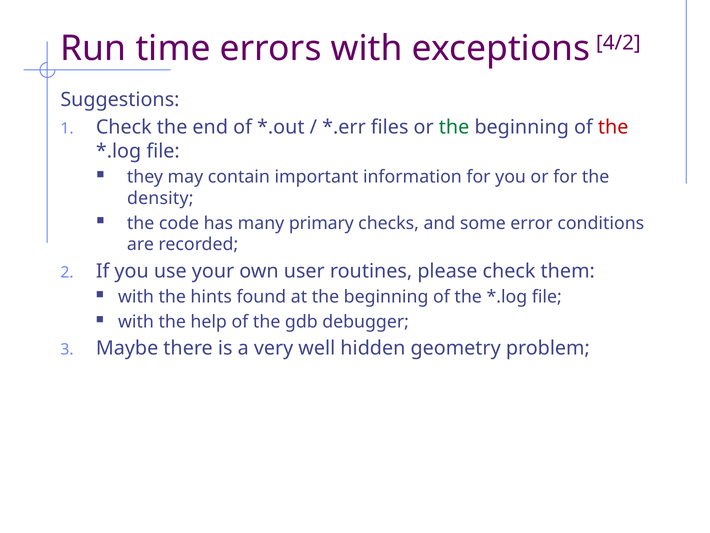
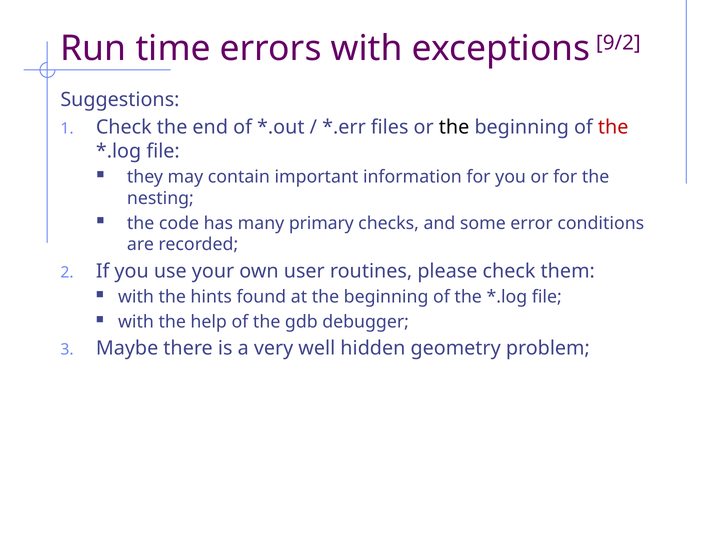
4/2: 4/2 -> 9/2
the at (454, 127) colour: green -> black
density: density -> nesting
